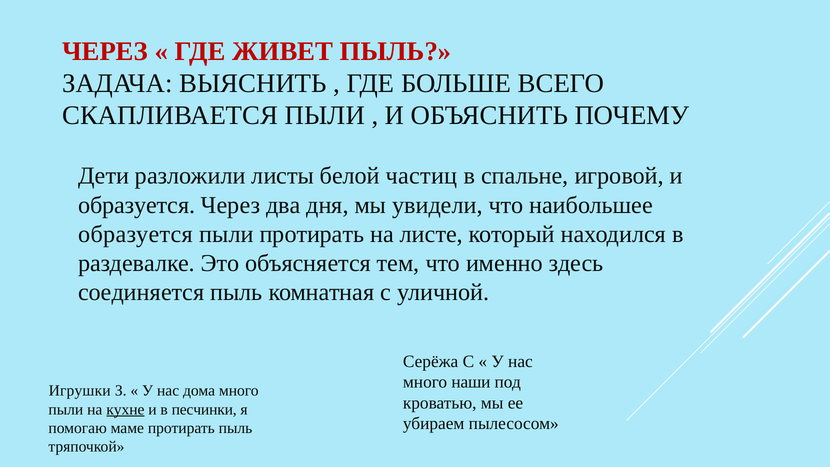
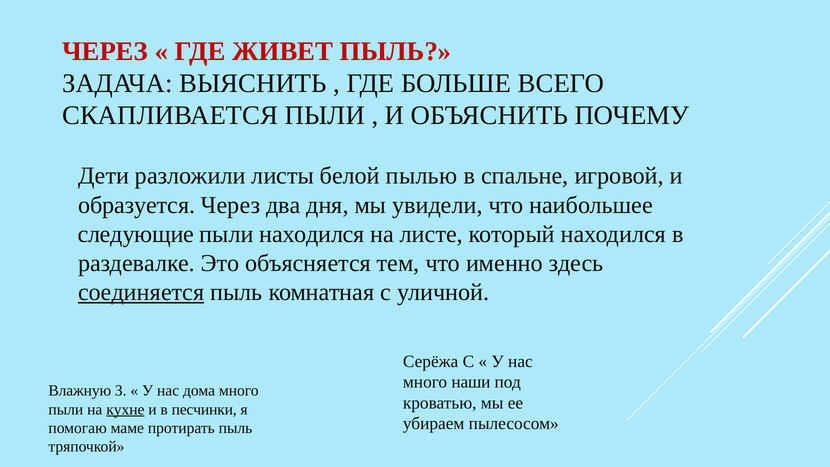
частиц: частиц -> пылью
образуется at (136, 234): образуется -> следующие
пыли протирать: протирать -> находился
соединяется underline: none -> present
Игрушки: Игрушки -> Влажную
